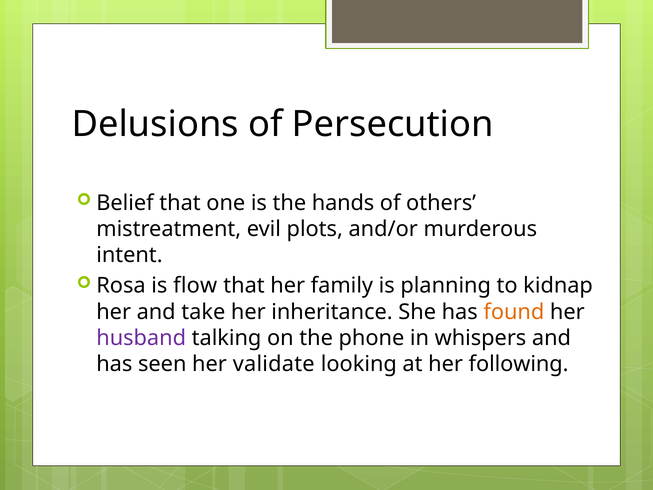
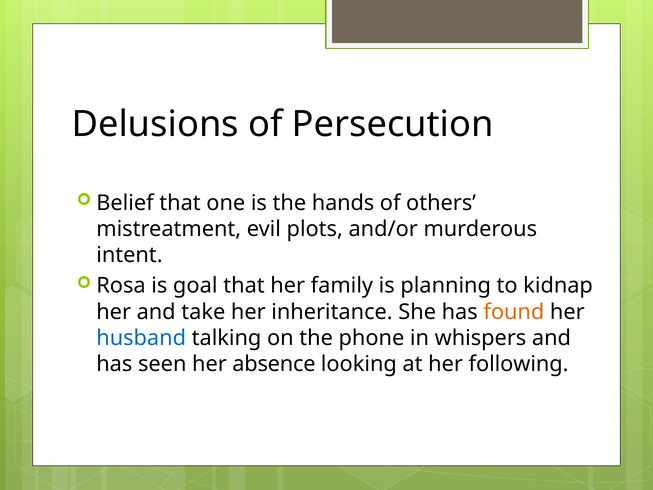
flow: flow -> goal
husband colour: purple -> blue
validate: validate -> absence
